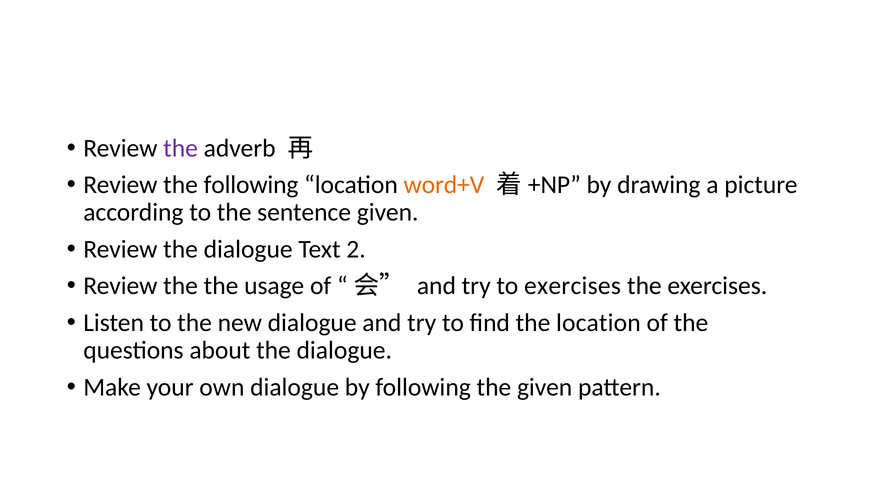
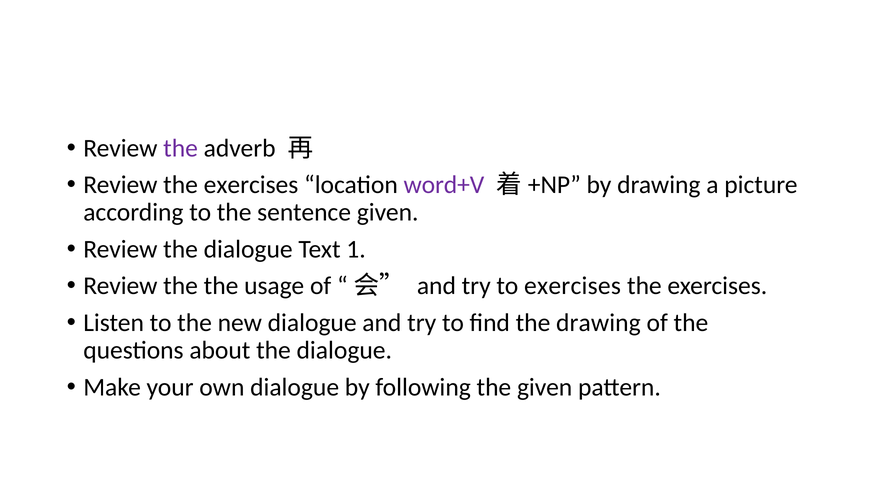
Review the following: following -> exercises
word+V colour: orange -> purple
2: 2 -> 1
the location: location -> drawing
